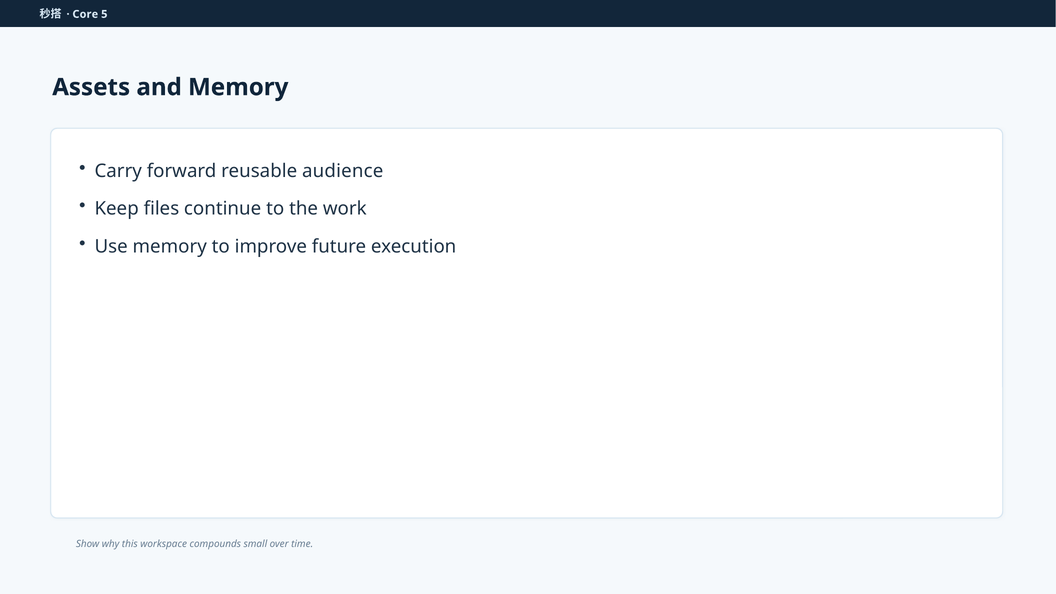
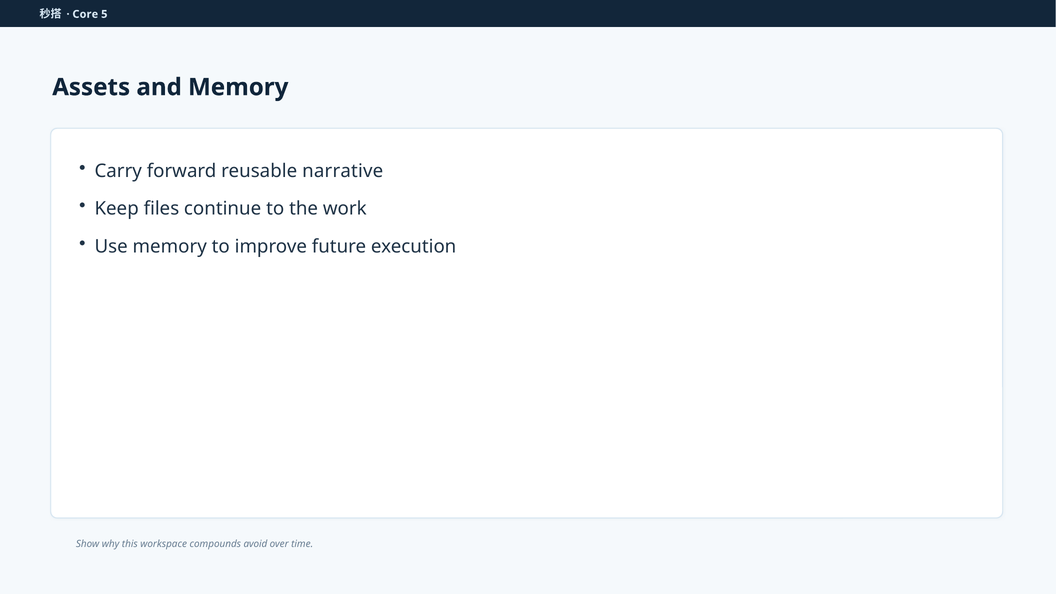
audience: audience -> narrative
small: small -> avoid
